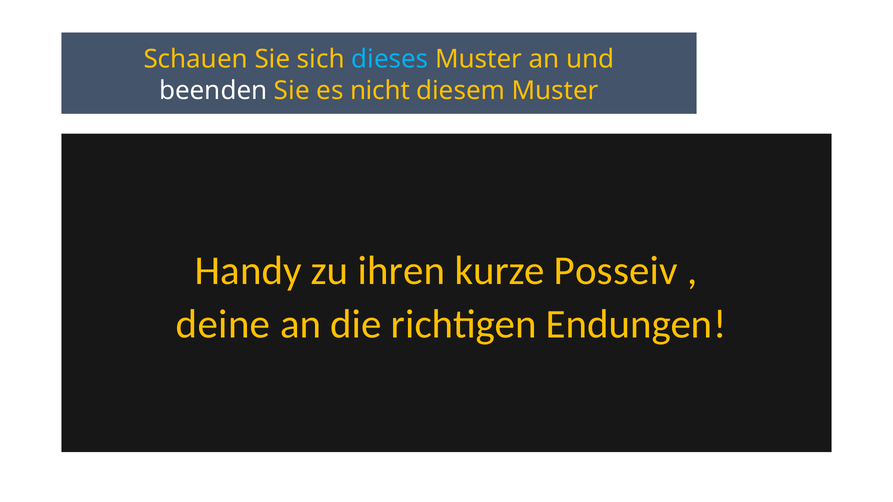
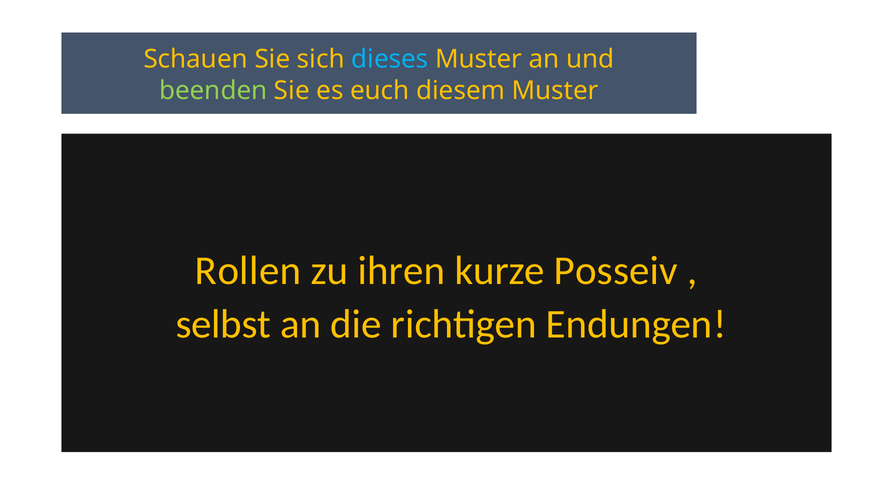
beenden colour: white -> light green
nicht: nicht -> euch
Handy: Handy -> Rollen
deine: deine -> selbst
